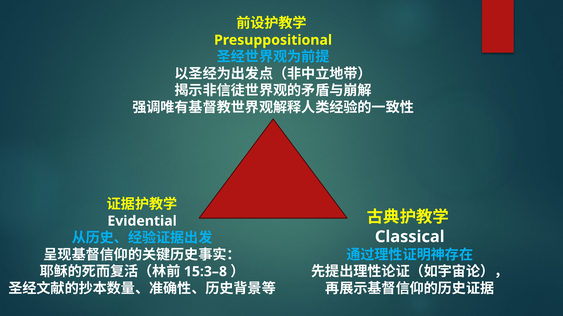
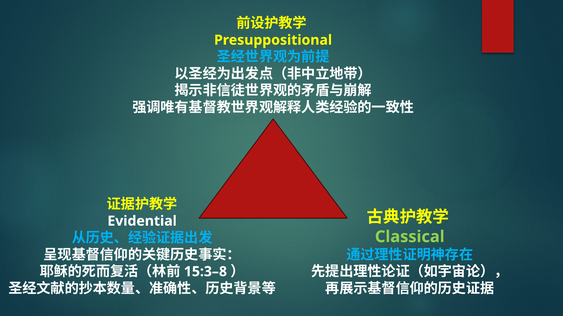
Classical colour: white -> light green
